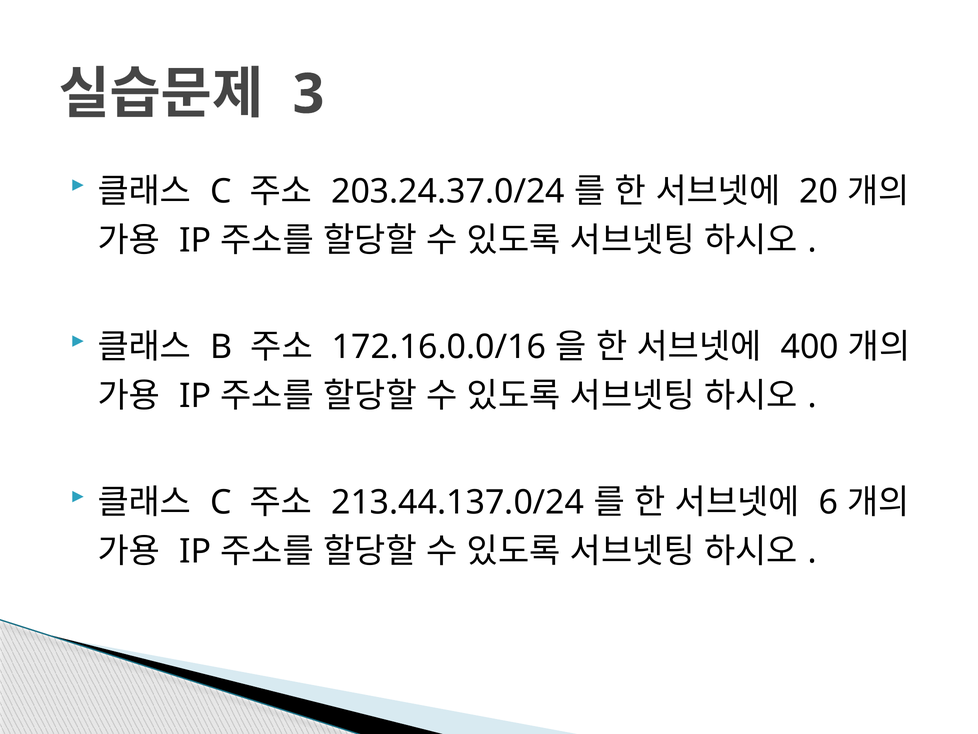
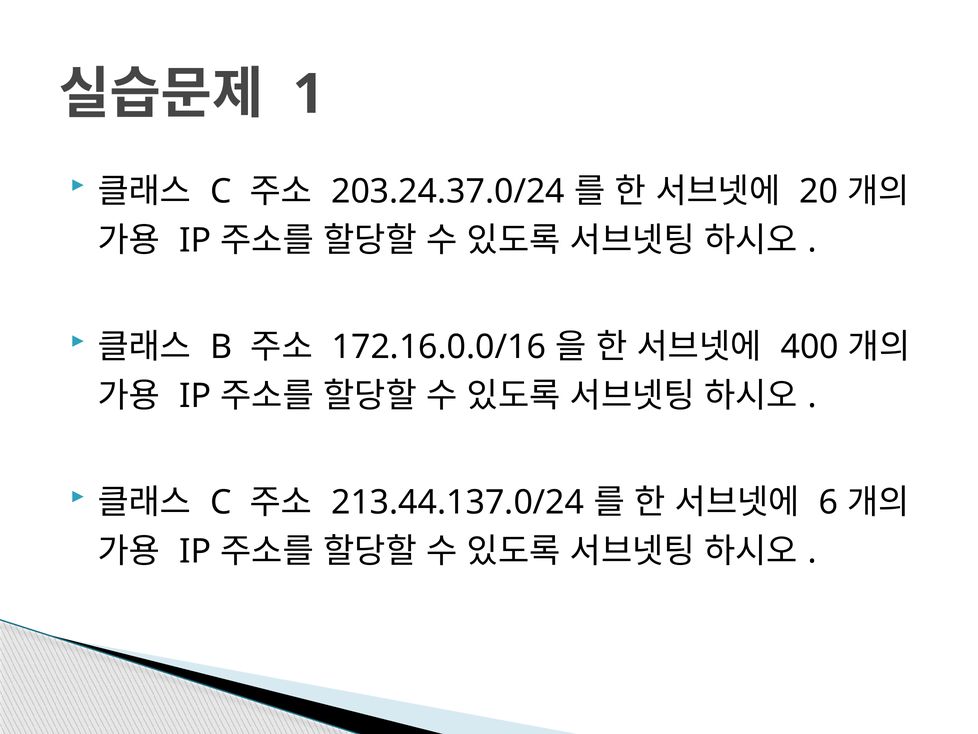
3: 3 -> 1
